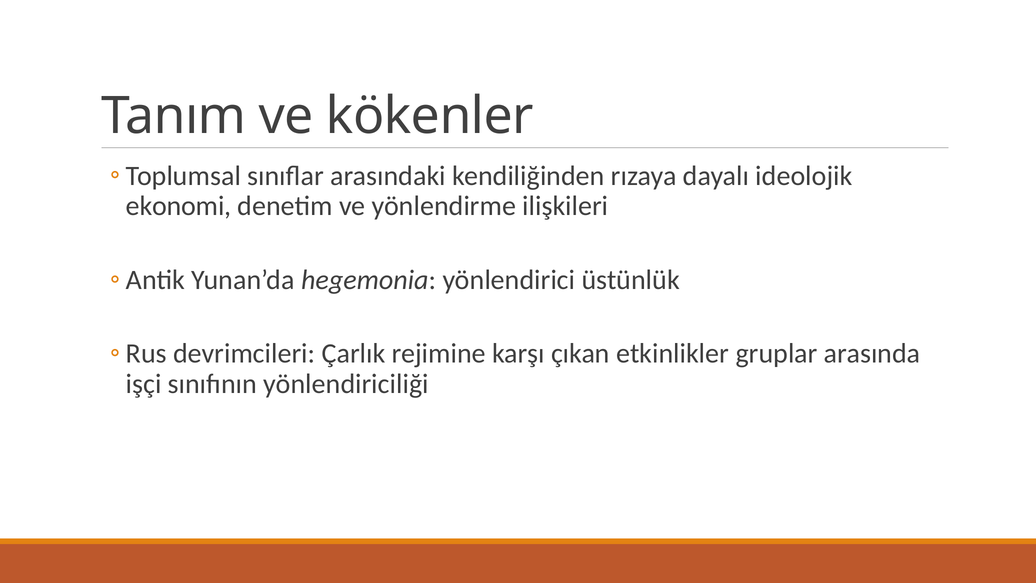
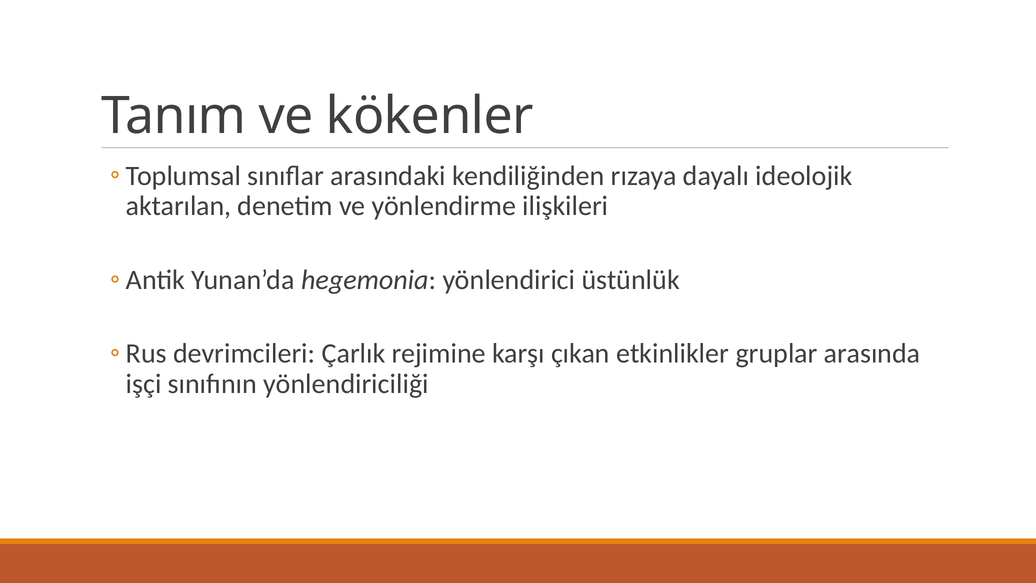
ekonomi: ekonomi -> aktarılan
